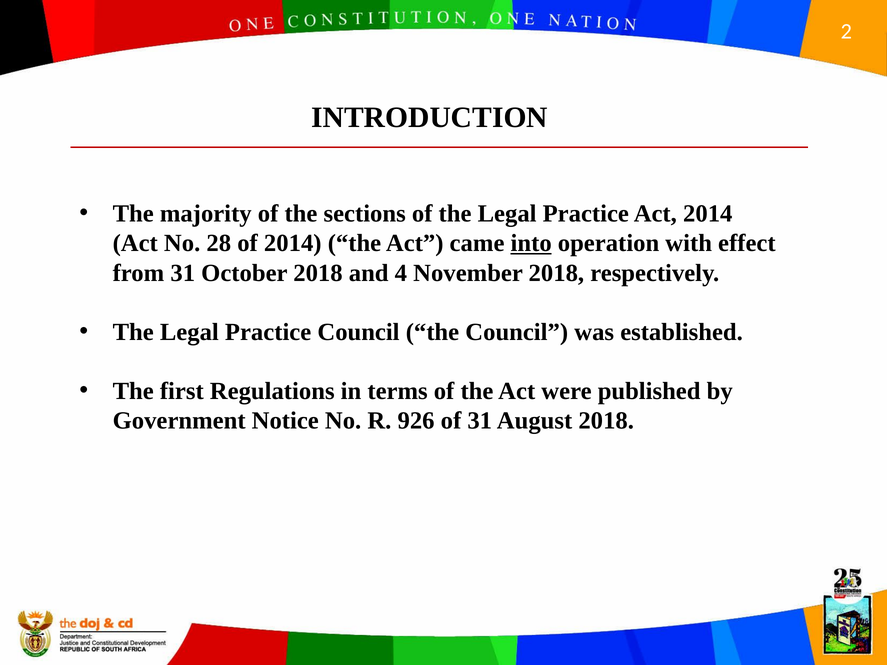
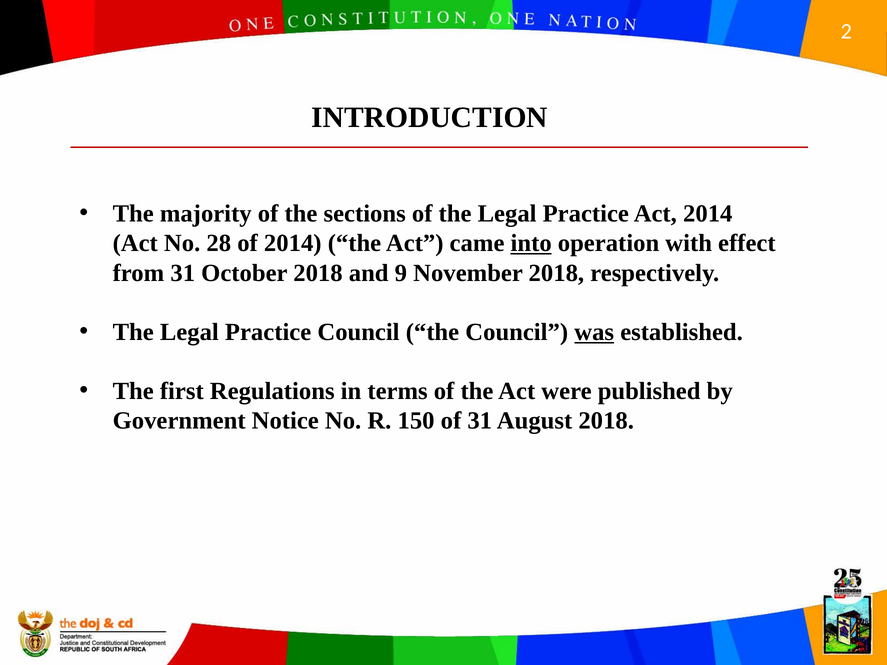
4: 4 -> 9
was underline: none -> present
926: 926 -> 150
